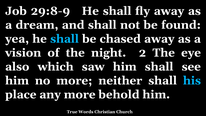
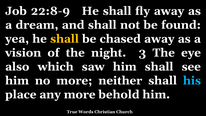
29:8-9: 29:8-9 -> 22:8-9
shall at (65, 39) colour: light blue -> yellow
2: 2 -> 3
